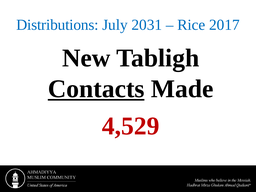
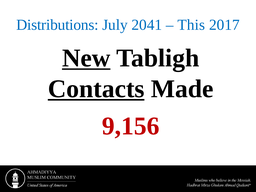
2031: 2031 -> 2041
Rice: Rice -> This
New underline: none -> present
4,529: 4,529 -> 9,156
